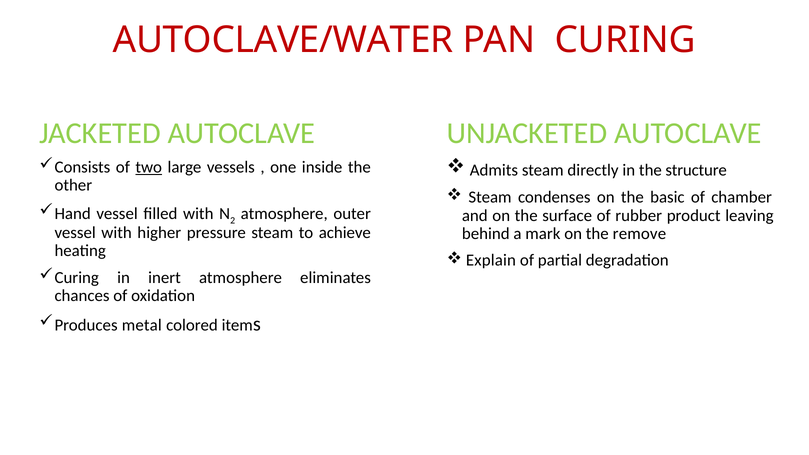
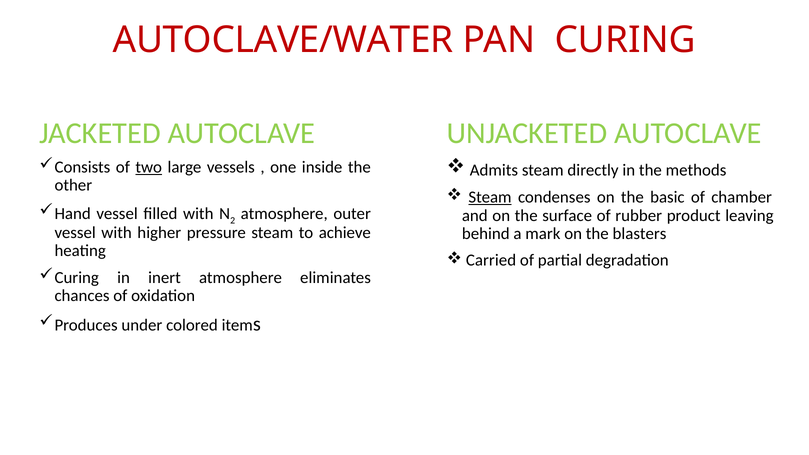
structure: structure -> methods
Steam at (490, 197) underline: none -> present
remove: remove -> blasters
Explain: Explain -> Carried
metal: metal -> under
